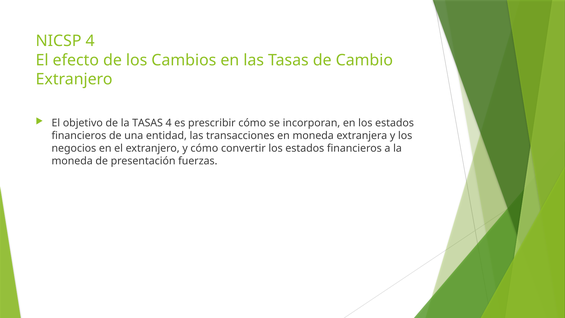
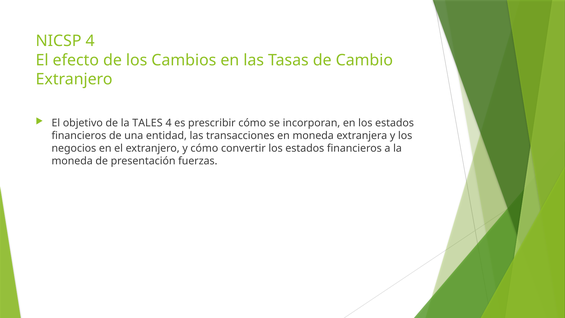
la TASAS: TASAS -> TALES
